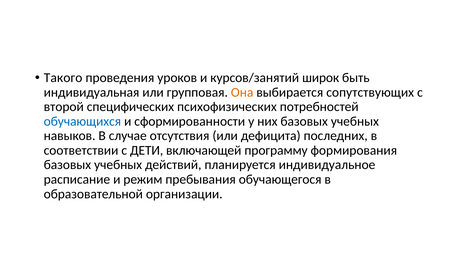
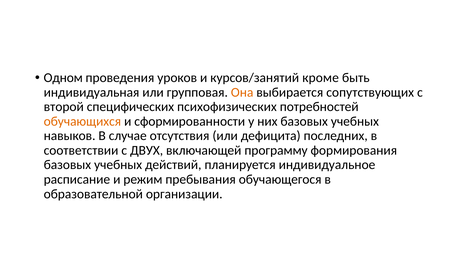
Такого: Такого -> Одном
широк: широк -> кроме
обучающихся colour: blue -> orange
ДЕТИ: ДЕТИ -> ДВУХ
